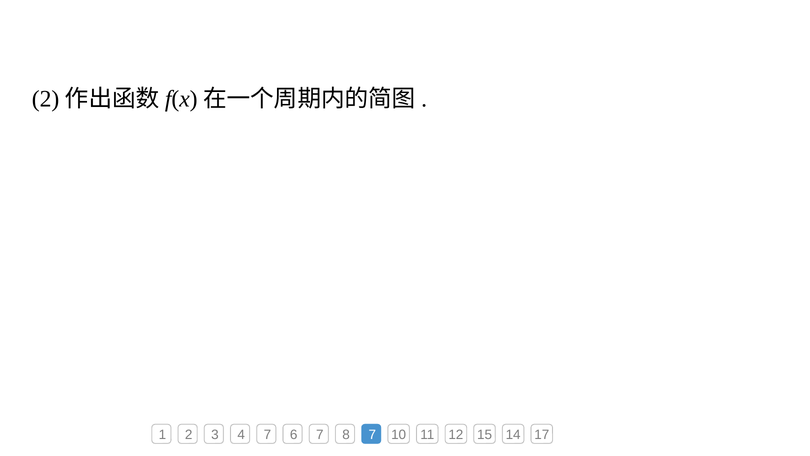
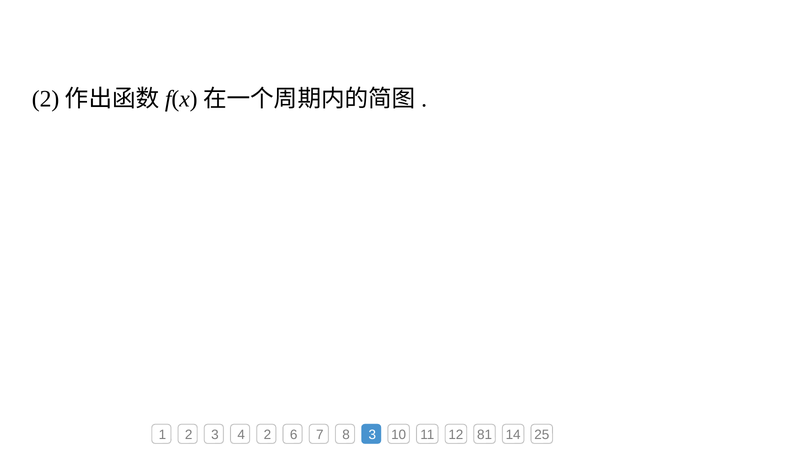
4 7: 7 -> 2
8 7: 7 -> 3
15: 15 -> 81
17: 17 -> 25
